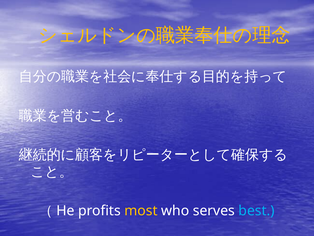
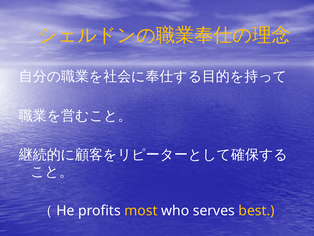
best colour: light blue -> yellow
